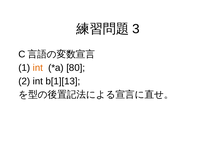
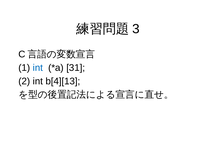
int at (38, 68) colour: orange -> blue
80: 80 -> 31
b[1][13: b[1][13 -> b[4][13
